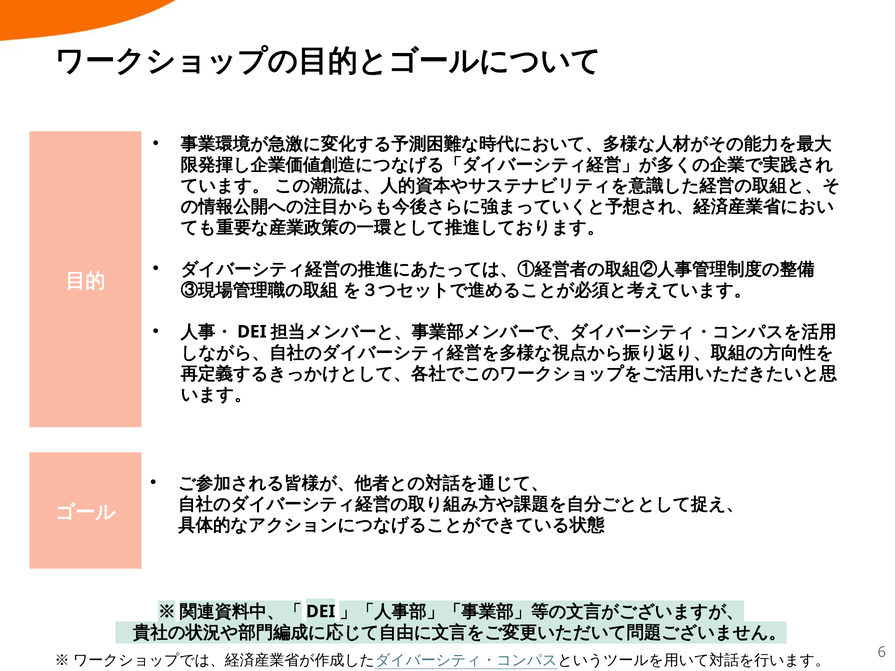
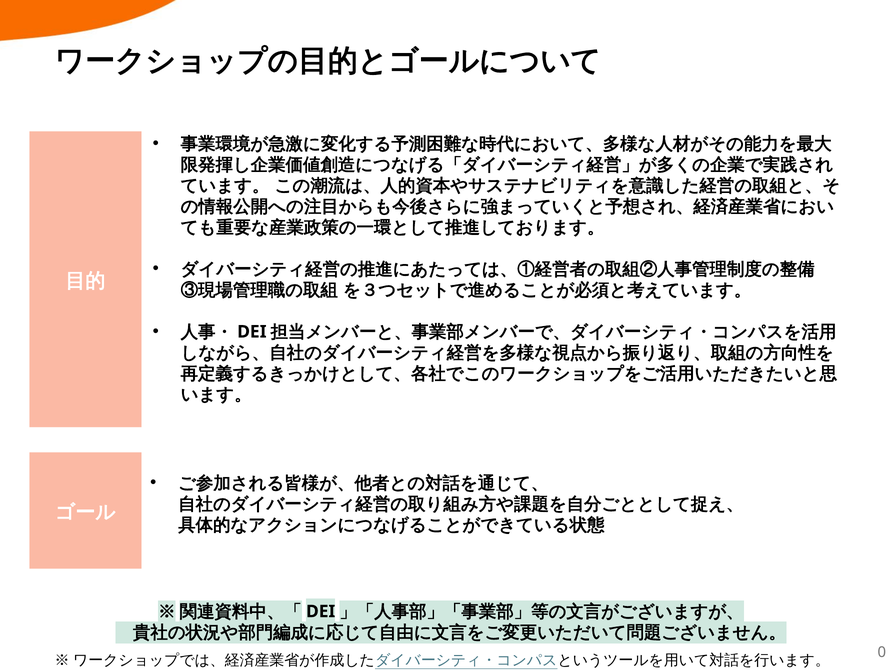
6: 6 -> 0
